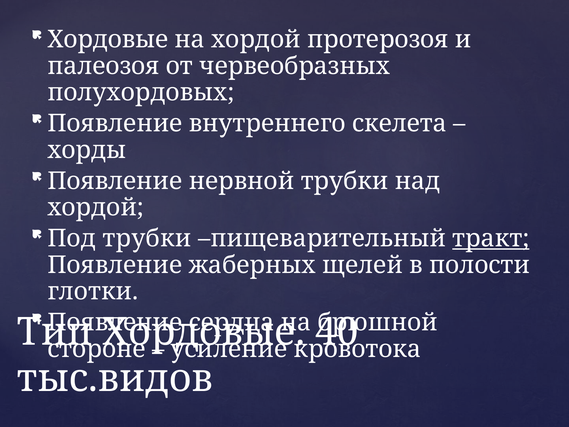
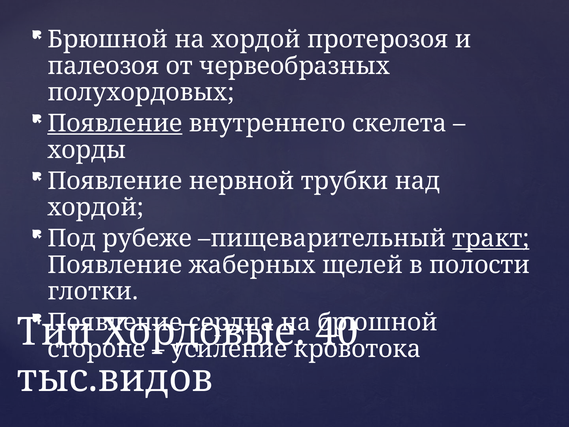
Хордовые at (108, 39): Хордовые -> Брюшной
Появление at (115, 123) underline: none -> present
Под трубки: трубки -> рубеже
